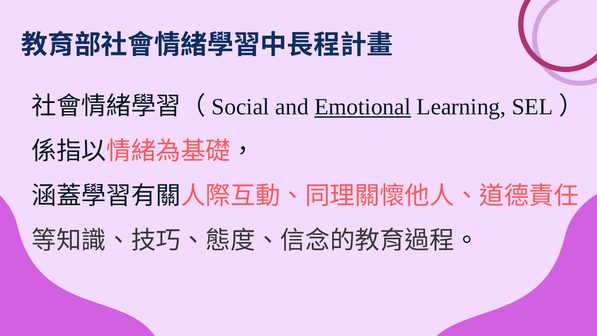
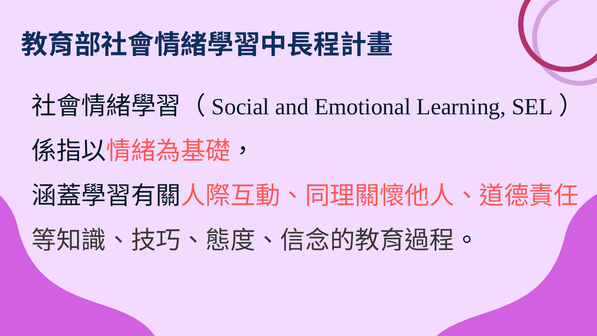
Emotional underline: present -> none
